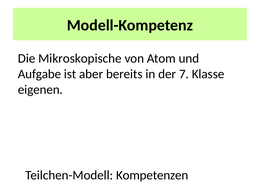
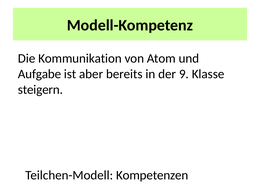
Mikroskopische: Mikroskopische -> Kommunikation
7: 7 -> 9
eigenen: eigenen -> steigern
